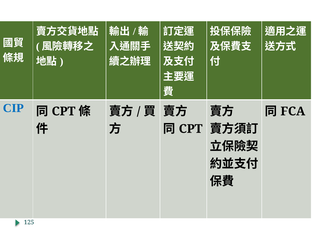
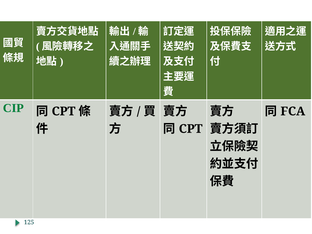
CIP colour: blue -> green
